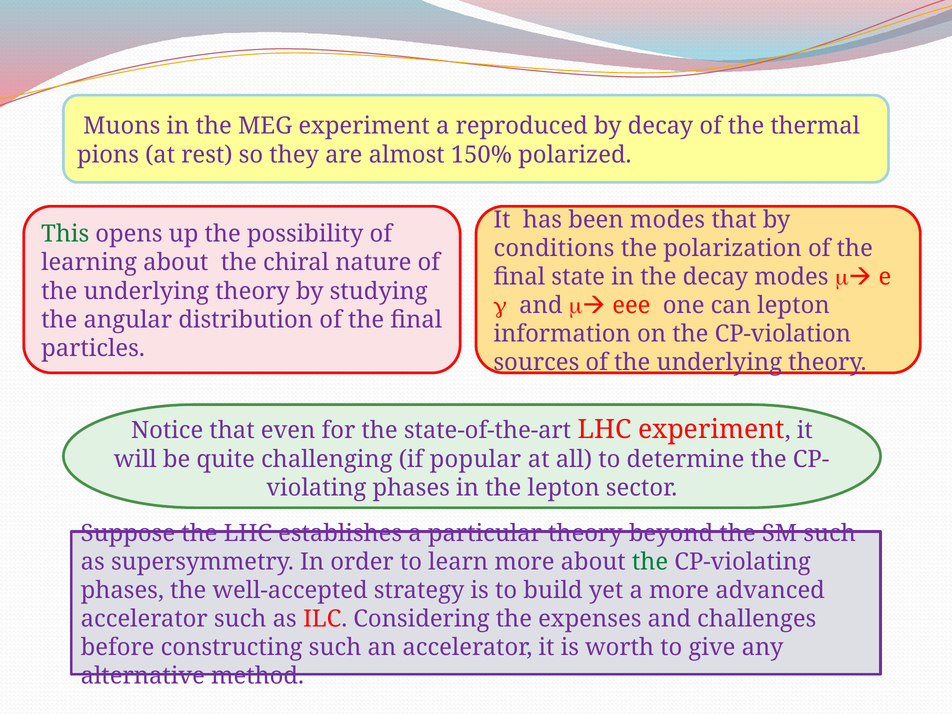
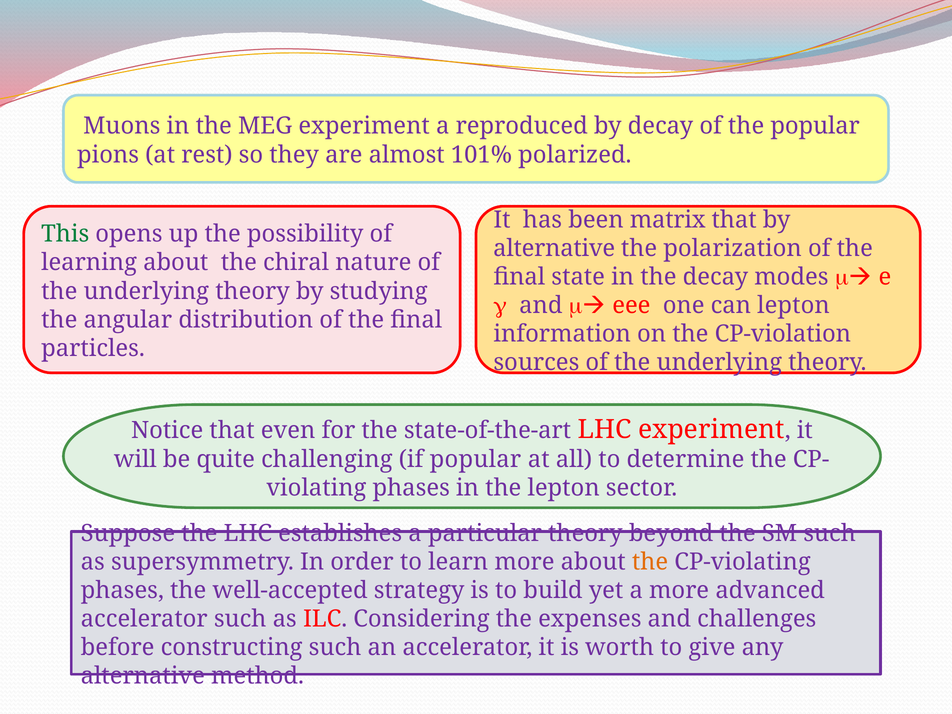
the thermal: thermal -> popular
150%: 150% -> 101%
been modes: modes -> matrix
conditions at (554, 248): conditions -> alternative
the at (650, 562) colour: green -> orange
